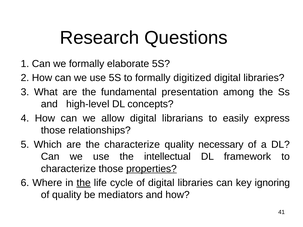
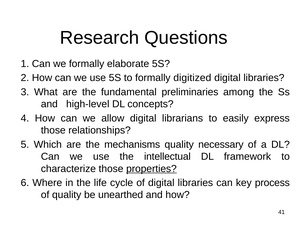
presentation: presentation -> preliminaries
the characterize: characterize -> mechanisms
the at (84, 183) underline: present -> none
ignoring: ignoring -> process
mediators: mediators -> unearthed
